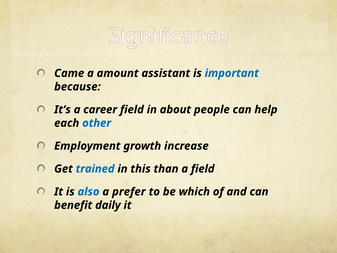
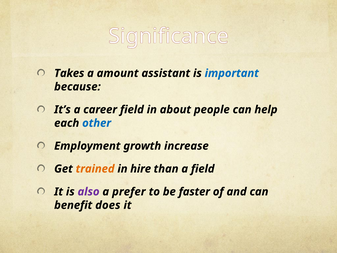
Came: Came -> Takes
trained colour: blue -> orange
this: this -> hire
also colour: blue -> purple
which: which -> faster
daily: daily -> does
